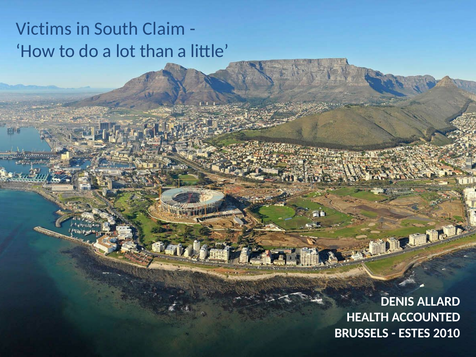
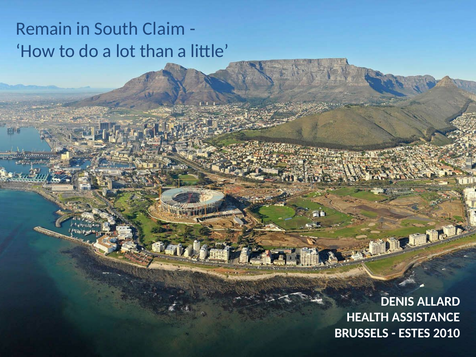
Victims: Victims -> Remain
ACCOUNTED: ACCOUNTED -> ASSISTANCE
